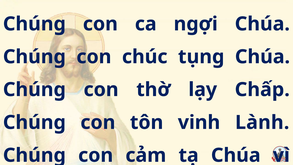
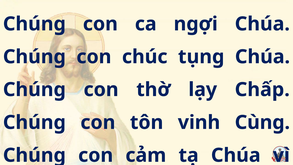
Lành: Lành -> Cùng
